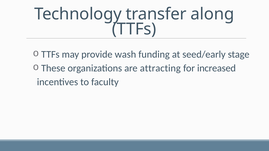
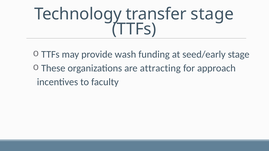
transfer along: along -> stage
increased: increased -> approach
